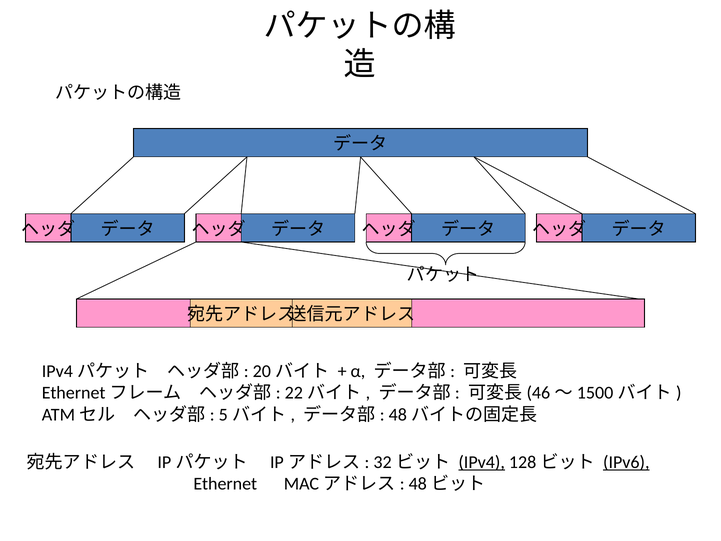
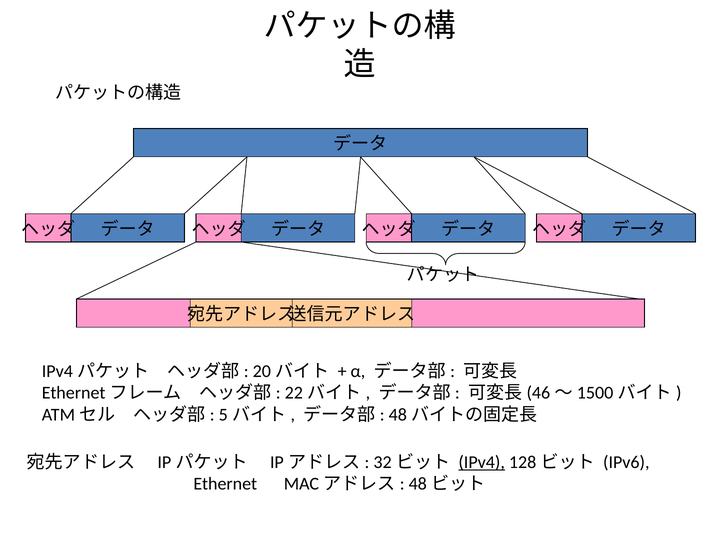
IPv6 underline: present -> none
